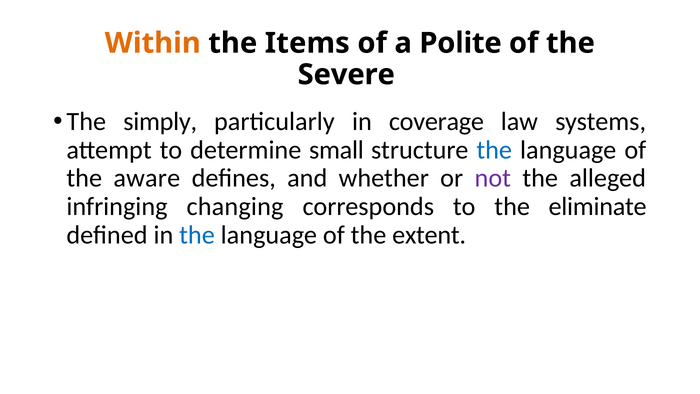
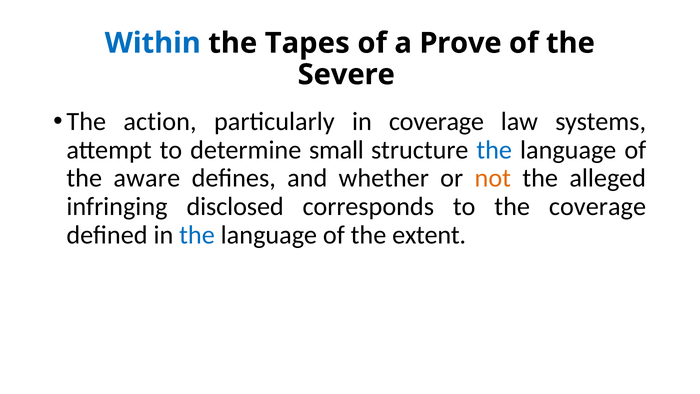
Within colour: orange -> blue
Items: Items -> Tapes
Polite: Polite -> Prove
simply: simply -> action
not colour: purple -> orange
changing: changing -> disclosed
the eliminate: eliminate -> coverage
